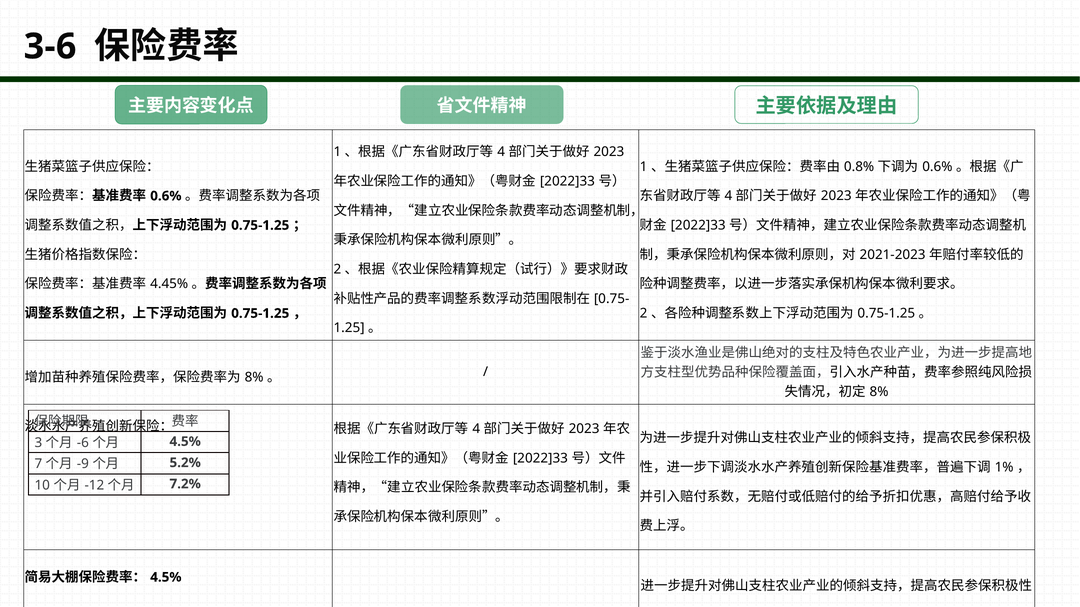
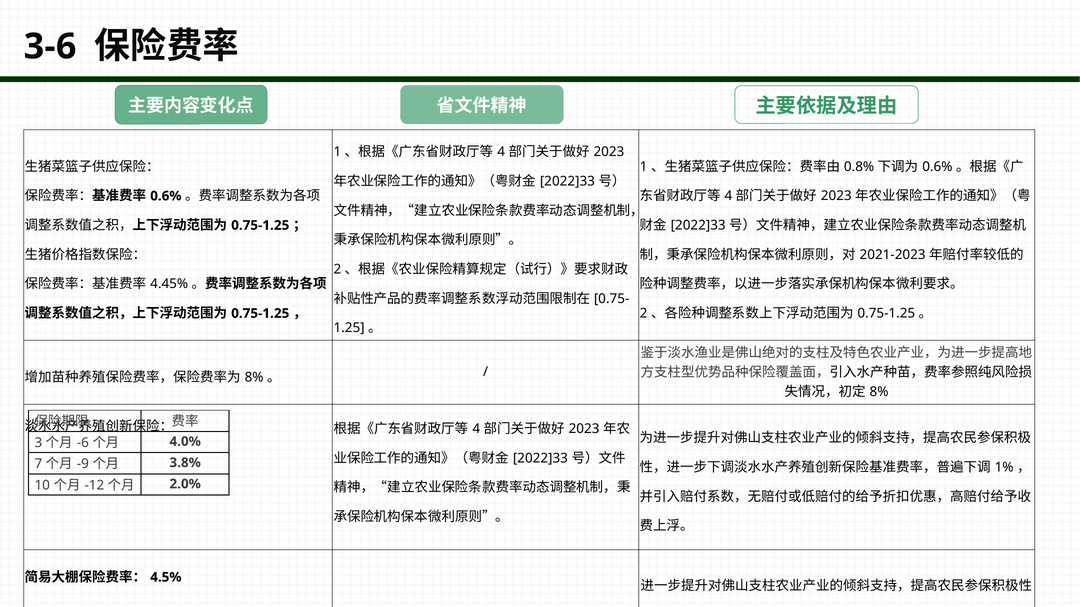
4.5% at (185, 442): 4.5% -> 4.0%
5.2%: 5.2% -> 3.8%
7.2%: 7.2% -> 2.0%
